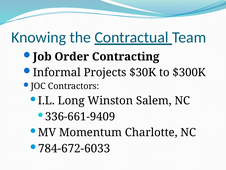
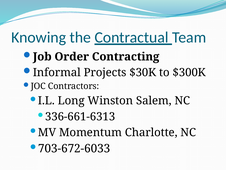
336-661-9409: 336-661-9409 -> 336-661-6313
784-672-6033: 784-672-6033 -> 703-672-6033
